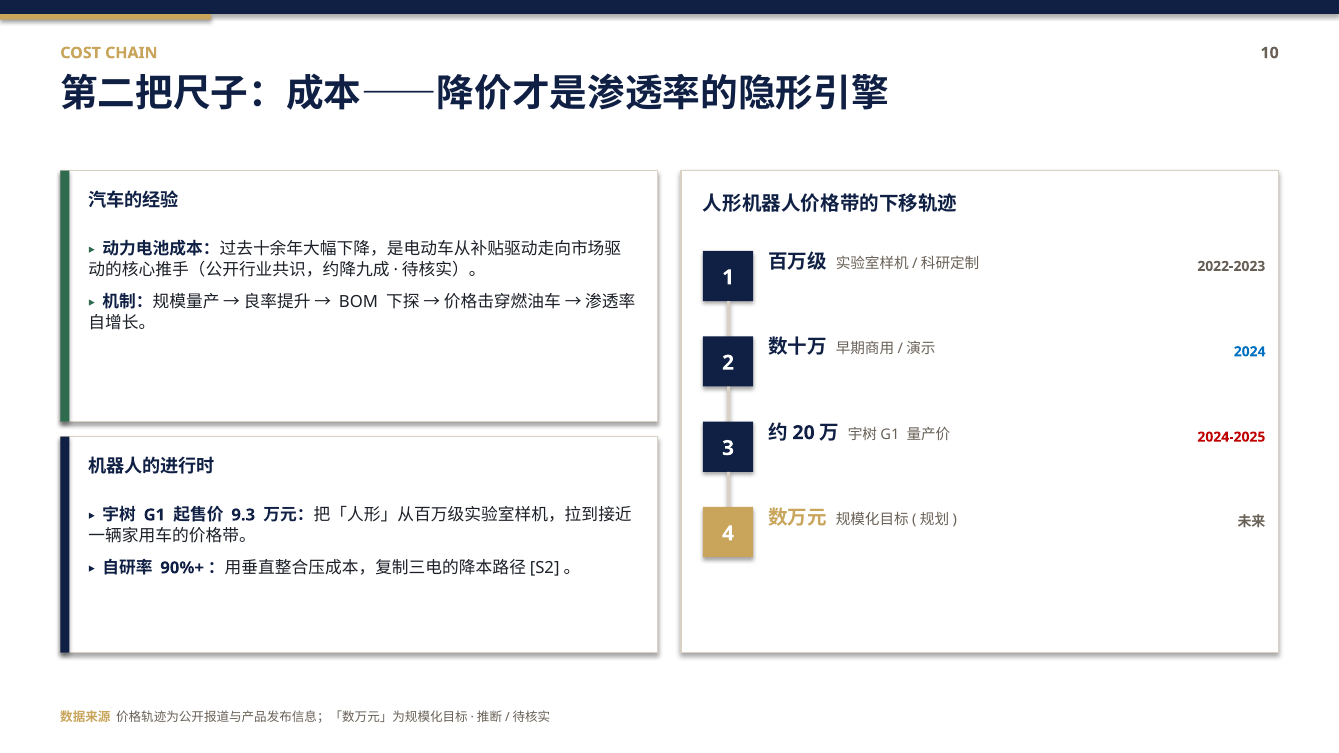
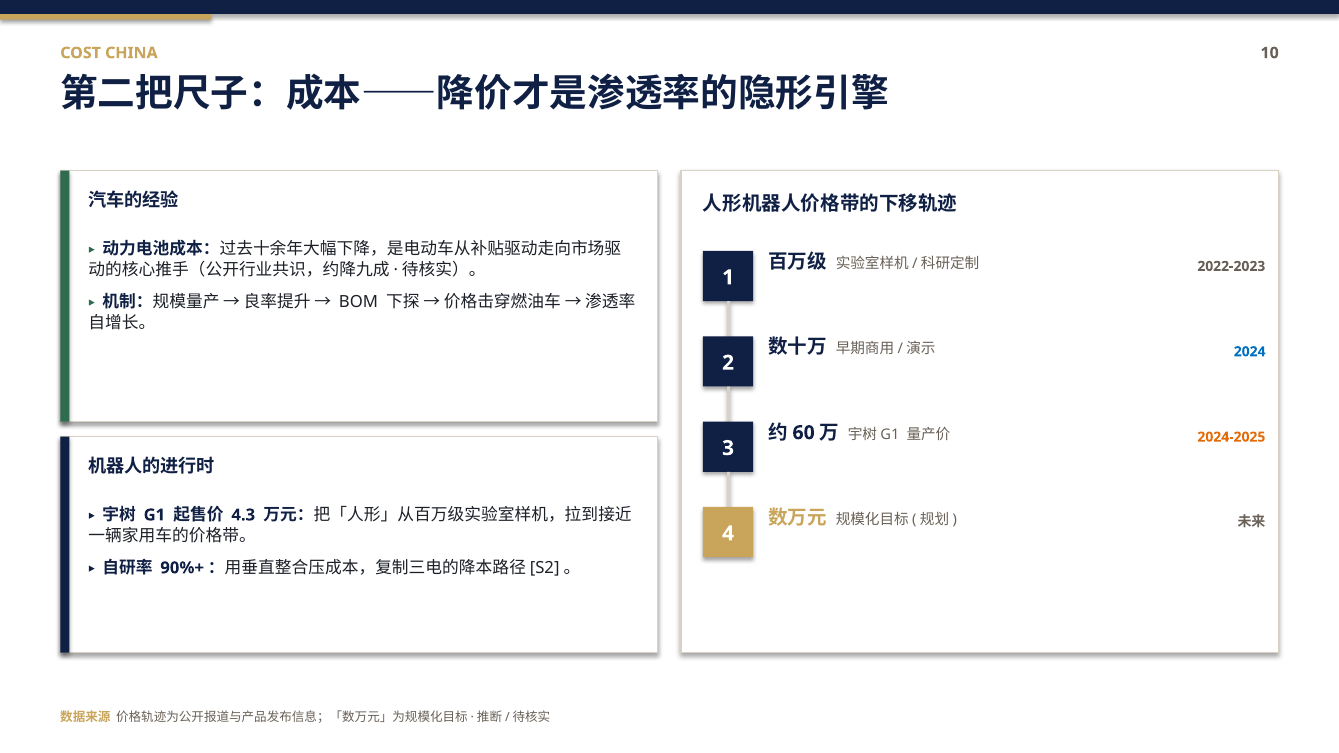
CHAIN: CHAIN -> CHINA
20: 20 -> 60
2024-2025 colour: red -> orange
9.3: 9.3 -> 4.3
